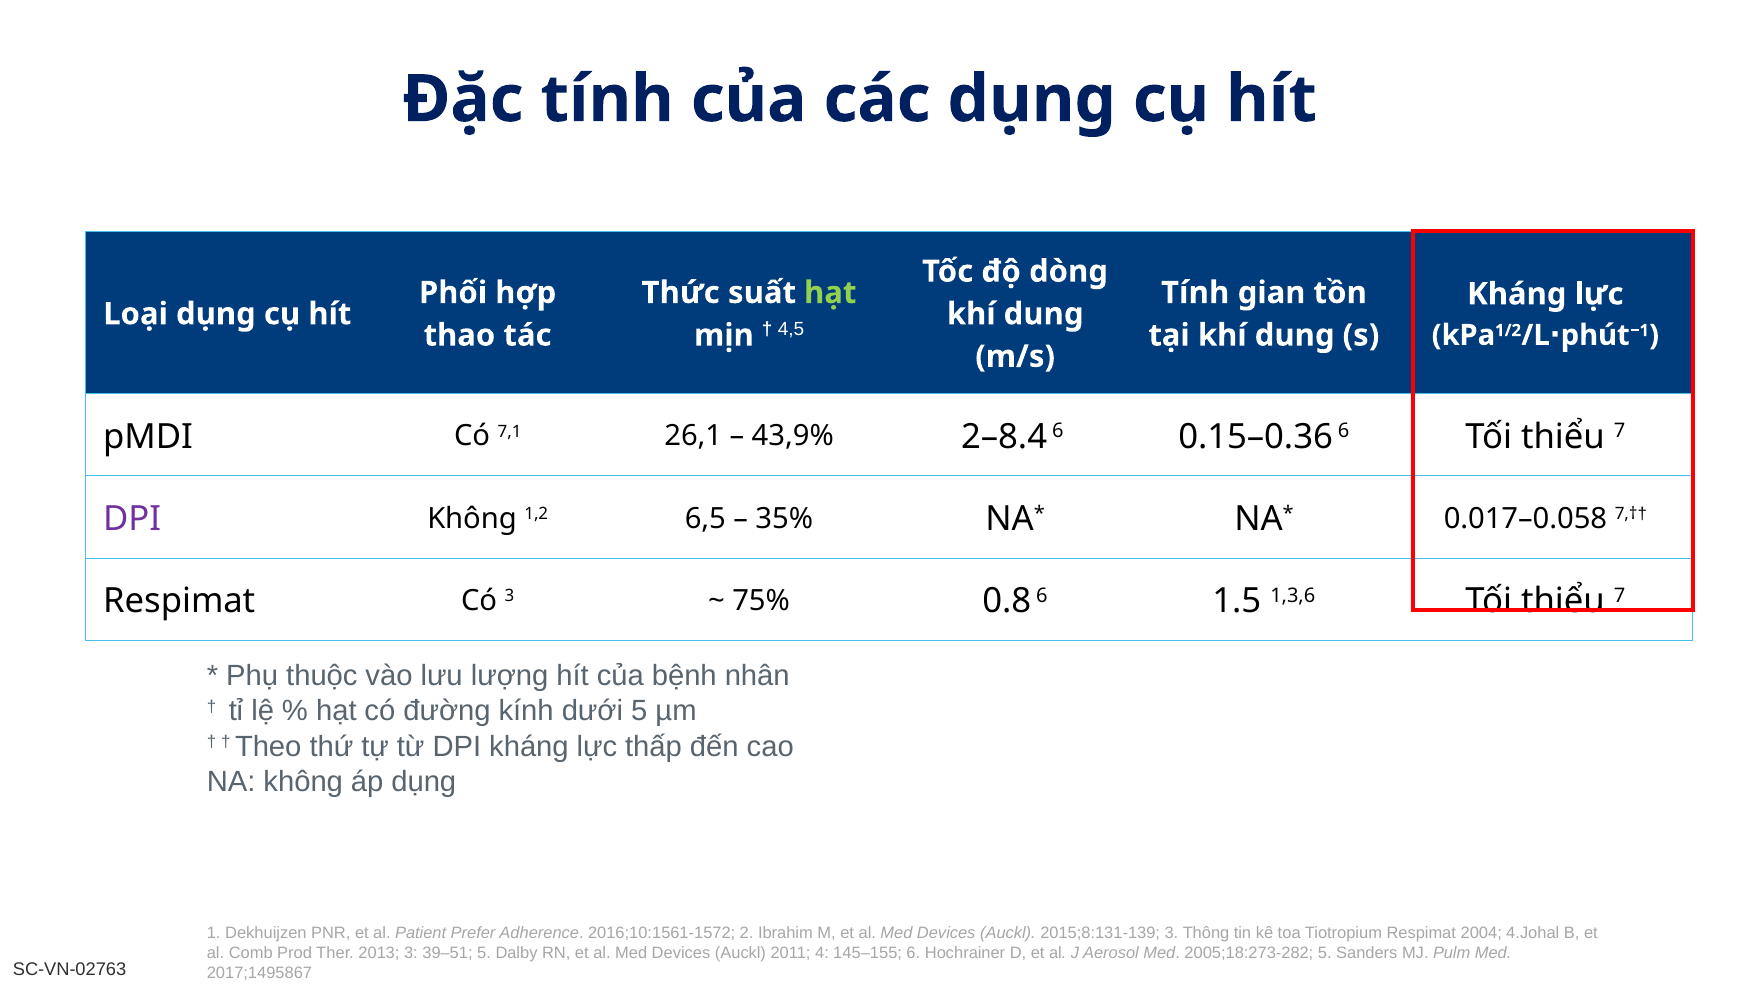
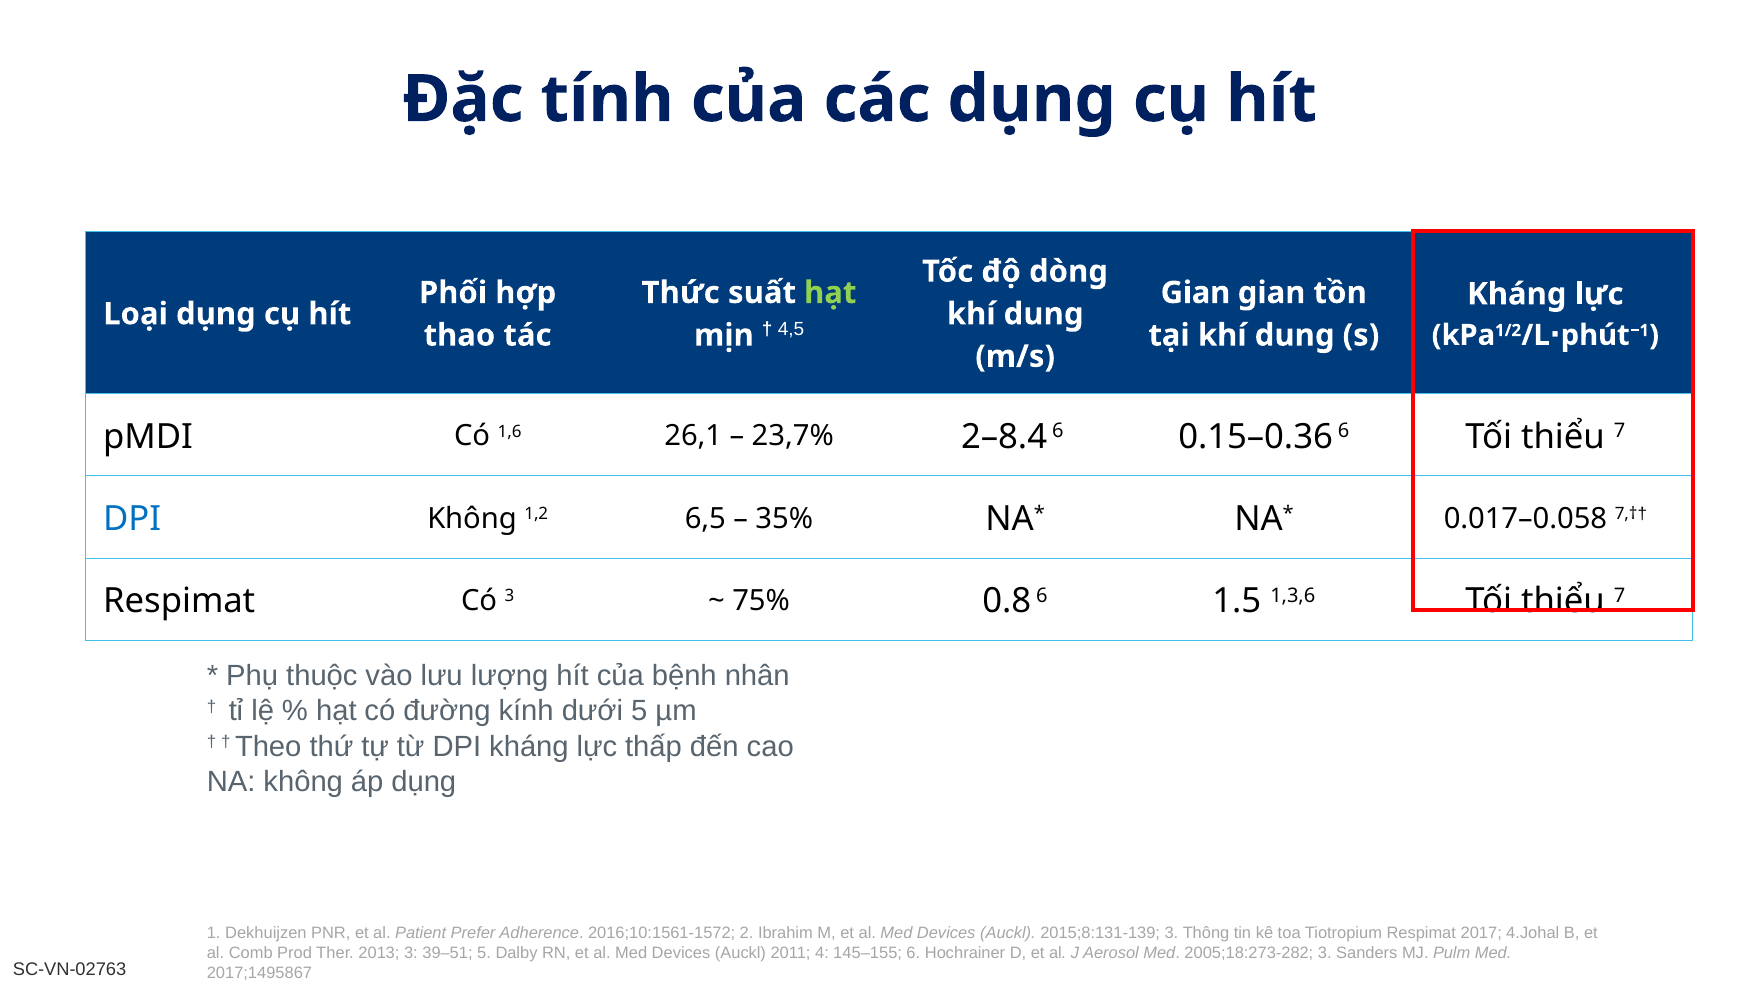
Tính at (1195, 293): Tính -> Gian
7,1: 7,1 -> 1,6
43,9%: 43,9% -> 23,7%
DPI at (132, 519) colour: purple -> blue
2004: 2004 -> 2017
2005;18:273-282 5: 5 -> 3
